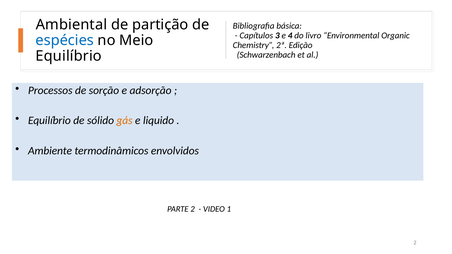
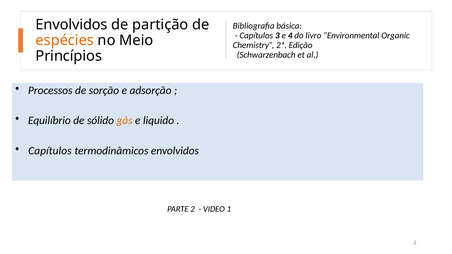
Ambiental at (71, 25): Ambiental -> Envolvidos
espécies colour: blue -> orange
Equilíbrio at (69, 56): Equilíbrio -> Princípios
Ambiente at (50, 151): Ambiente -> Capítulos
